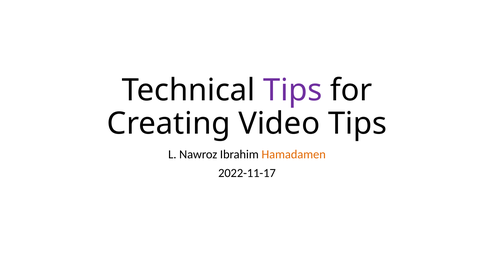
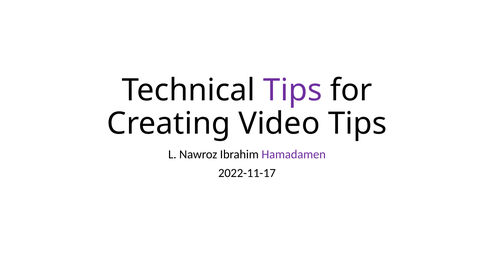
Hamadamen colour: orange -> purple
